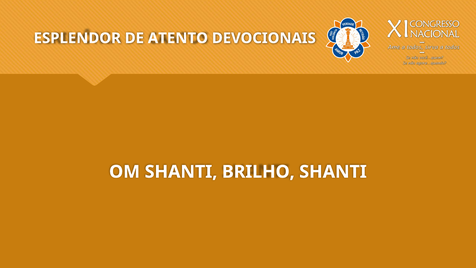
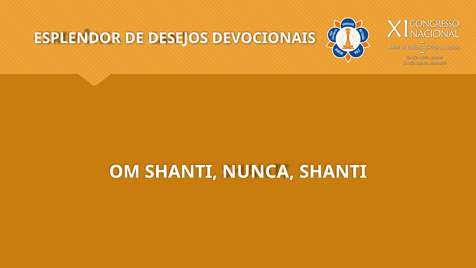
ATENTO: ATENTO -> DESEJOS
BRILHO: BRILHO -> NUNCA
